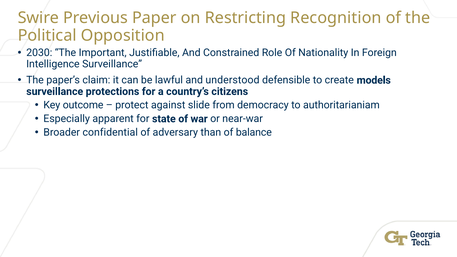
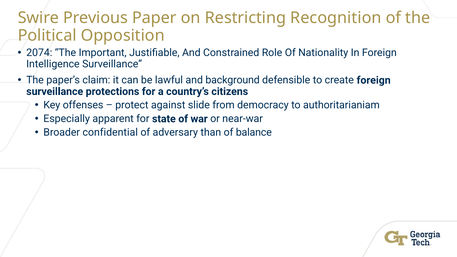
2030: 2030 -> 2074
understood: understood -> background
create models: models -> foreign
outcome: outcome -> offenses
